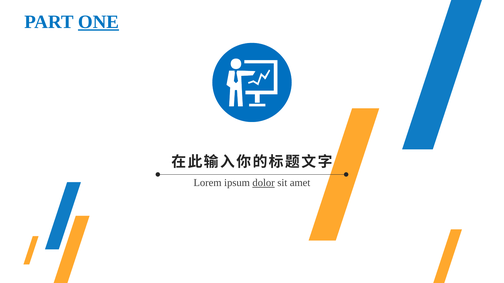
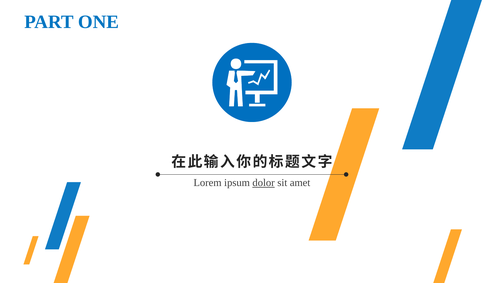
ONE underline: present -> none
